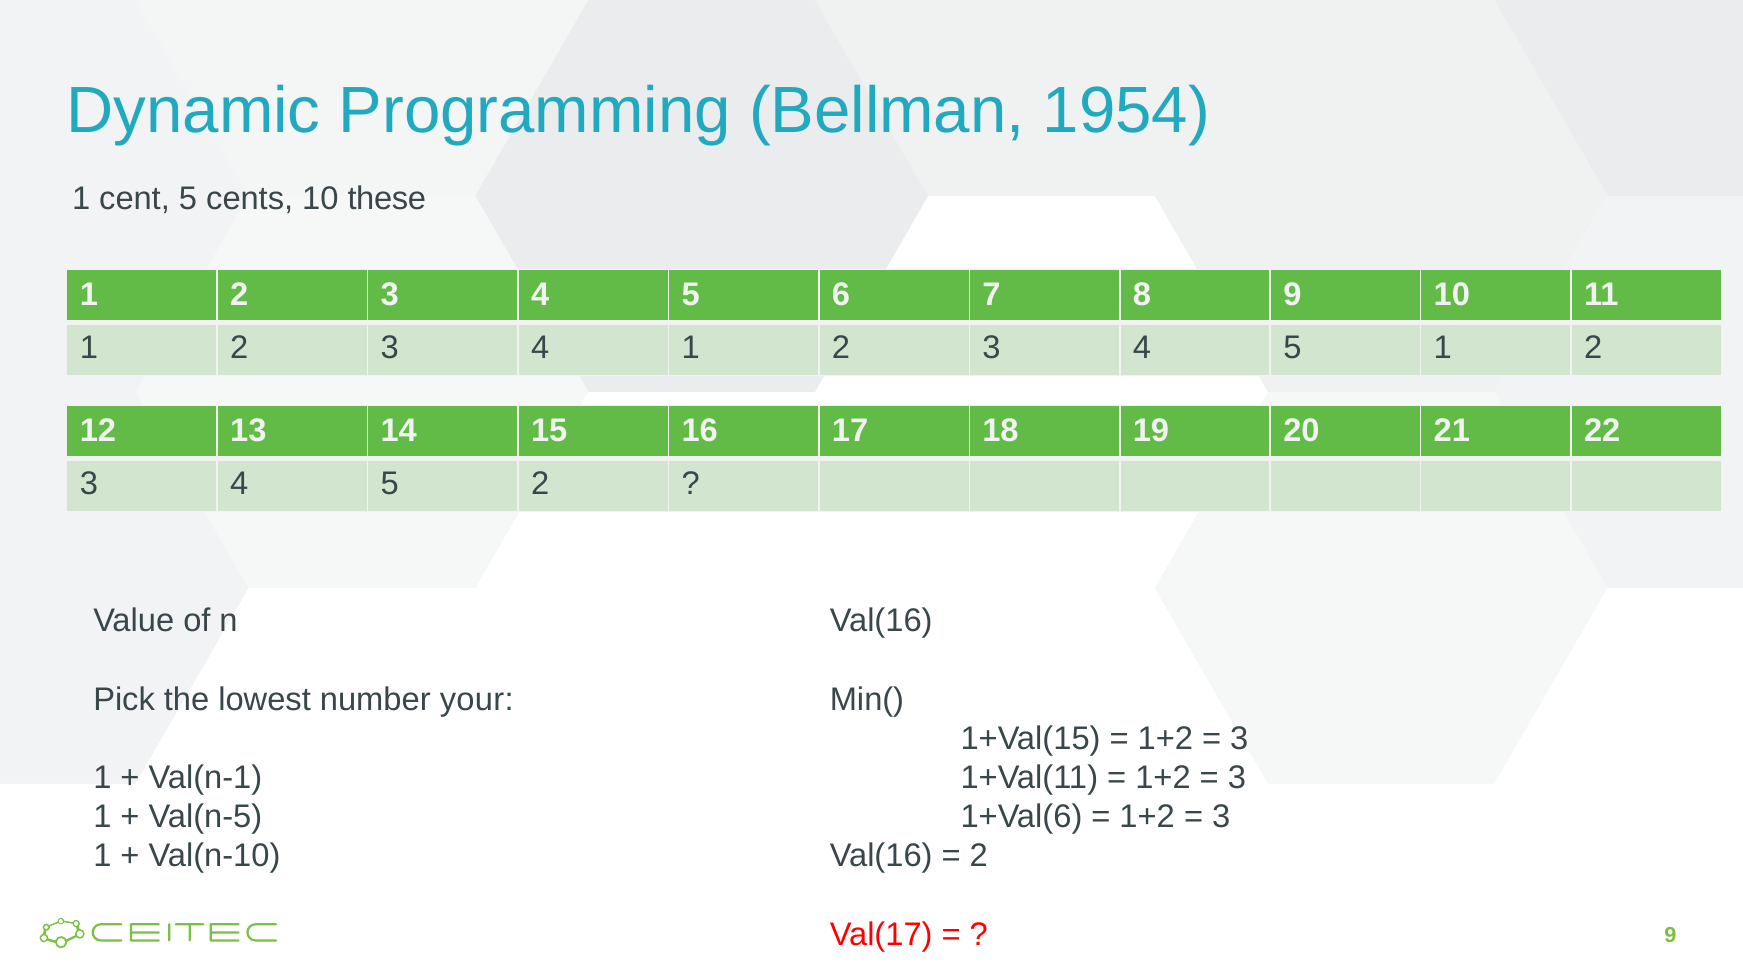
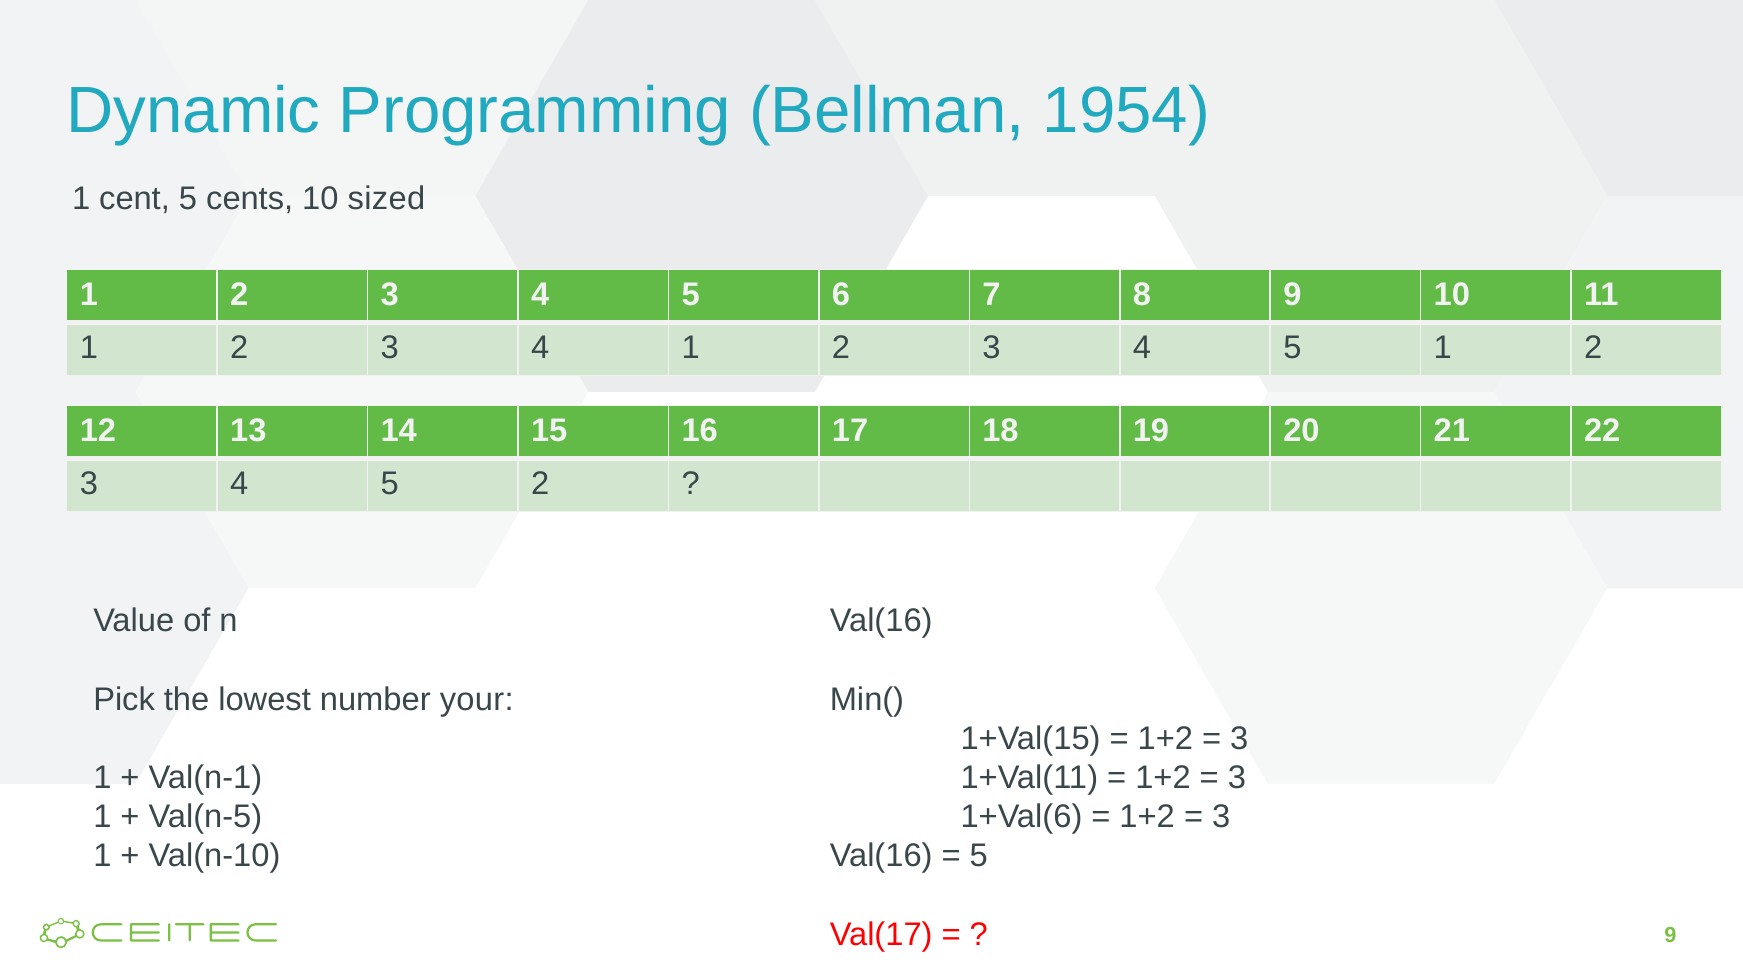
these: these -> sized
2 at (979, 857): 2 -> 5
